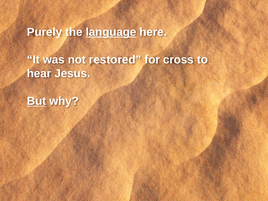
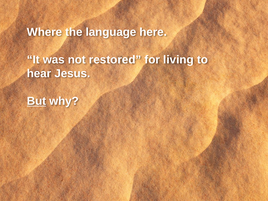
Purely: Purely -> Where
language underline: present -> none
cross: cross -> living
